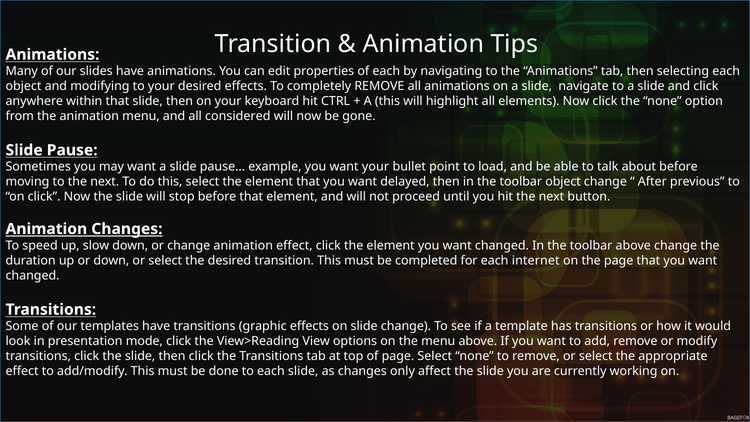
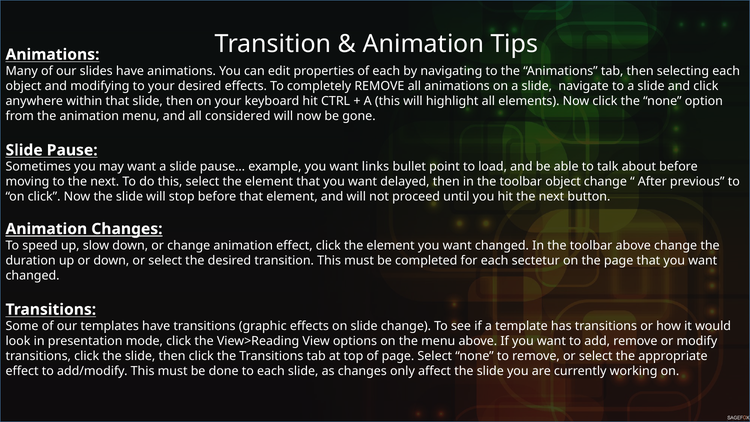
want your: your -> links
internet: internet -> sectetur
